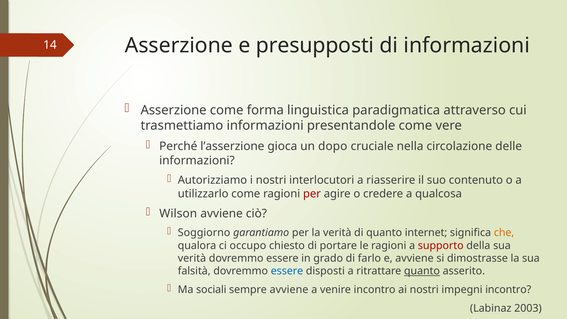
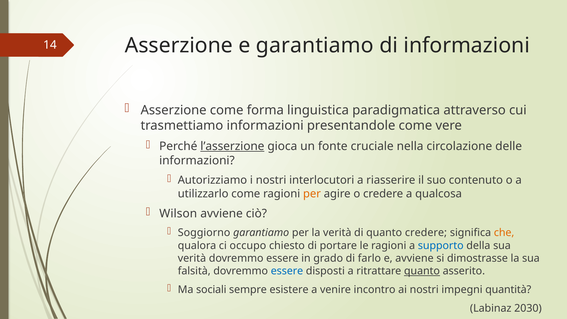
e presupposti: presupposti -> garantiamo
l’asserzione underline: none -> present
dopo: dopo -> fonte
per at (312, 194) colour: red -> orange
quanto internet: internet -> credere
supporto colour: red -> blue
sempre avviene: avviene -> esistere
impegni incontro: incontro -> quantità
2003: 2003 -> 2030
